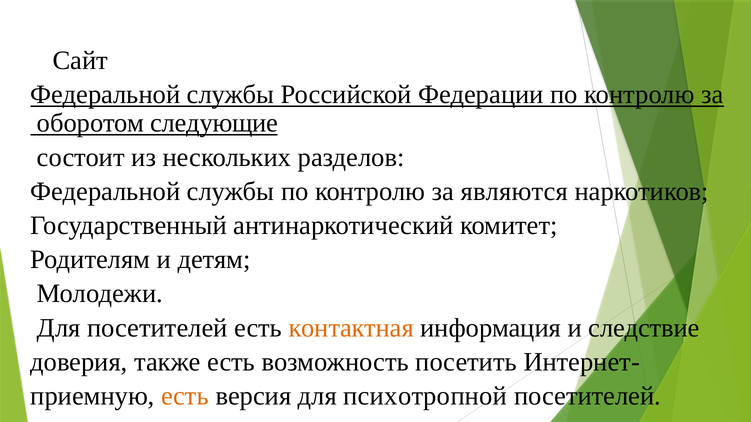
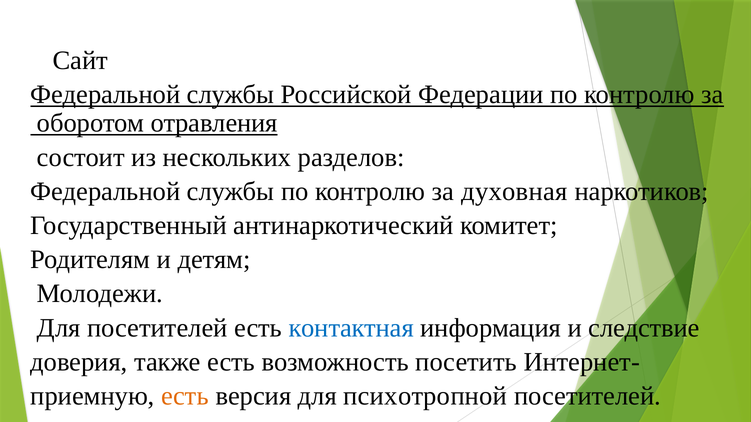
следующие: следующие -> отравления
являются: являются -> духовная
контактная colour: orange -> blue
